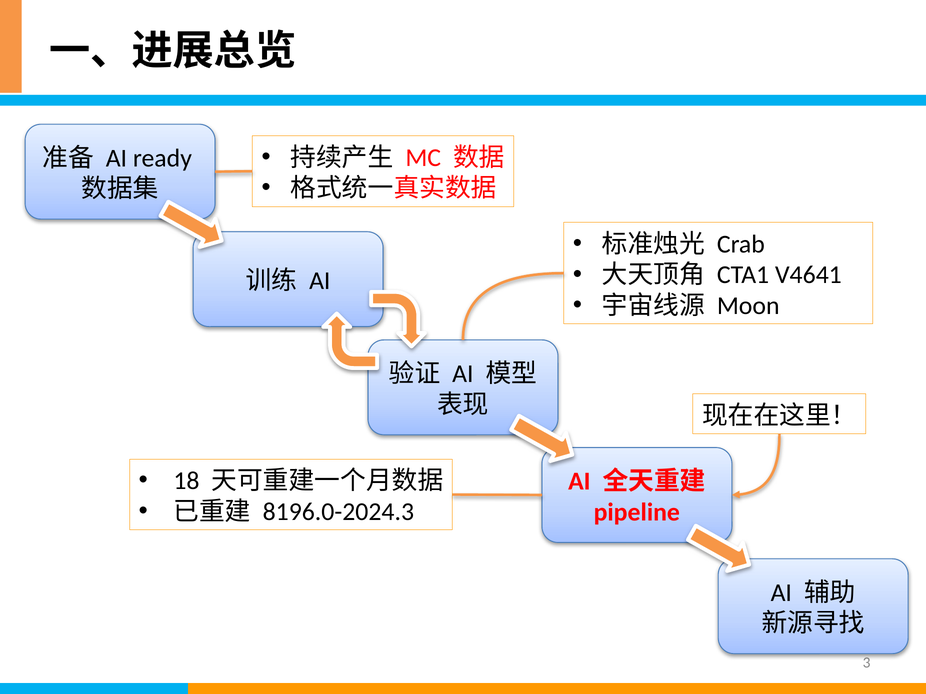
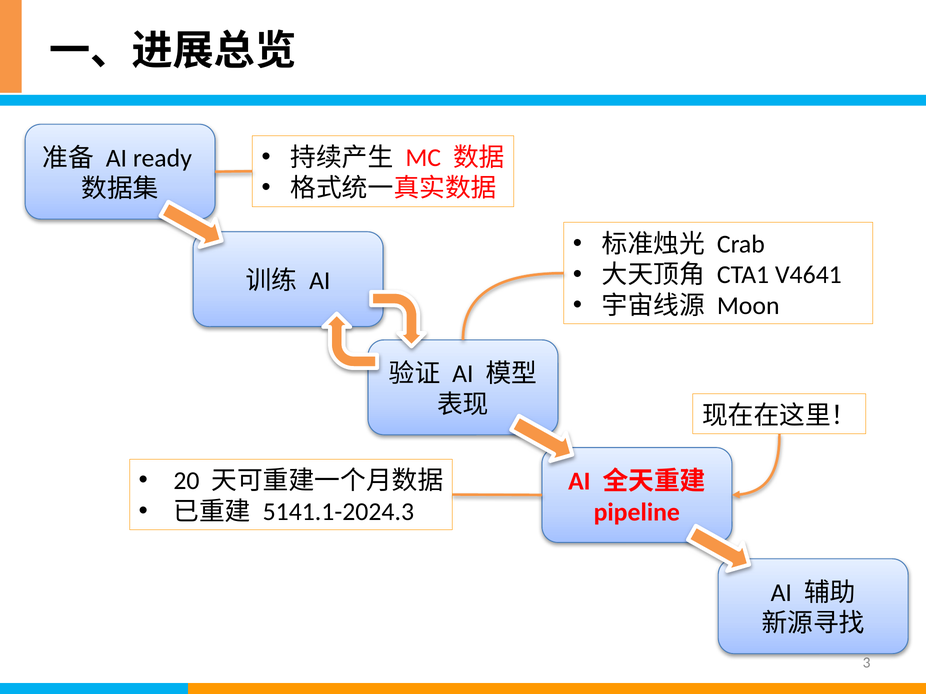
18: 18 -> 20
8196.0-2024.3: 8196.0-2024.3 -> 5141.1-2024.3
